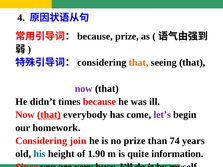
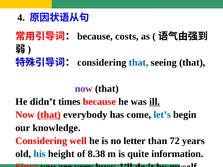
because prize: prize -> costs
that at (139, 63) colour: orange -> blue
ill underline: none -> present
let’s colour: purple -> blue
homework: homework -> knowledge
join: join -> well
no prize: prize -> letter
74: 74 -> 72
1.90: 1.90 -> 8.38
